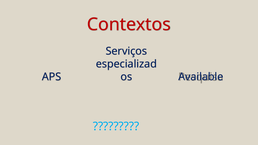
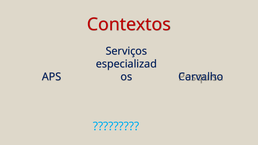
Available: Available -> Carvalho
